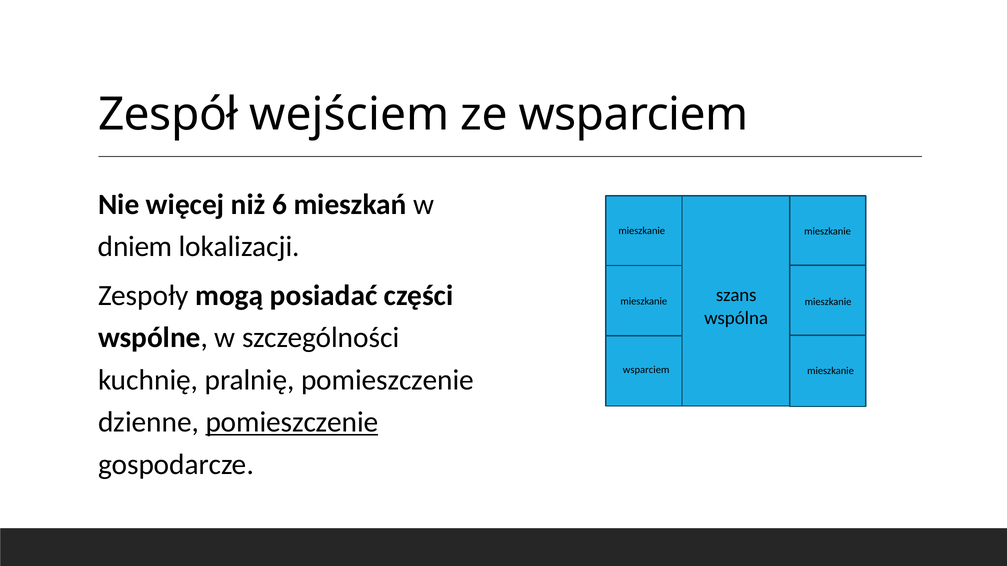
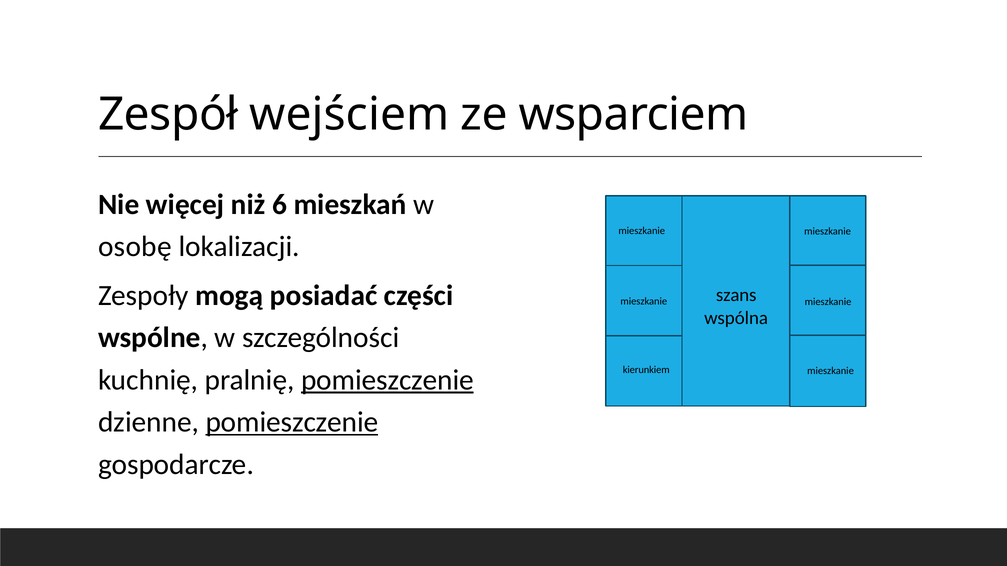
dniem: dniem -> osobę
wsparciem at (646, 370): wsparciem -> kierunkiem
pomieszczenie at (387, 380) underline: none -> present
